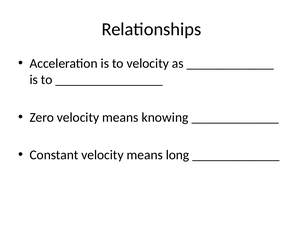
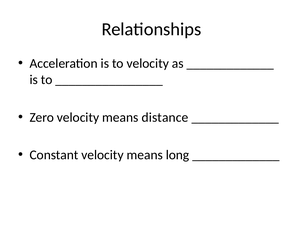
knowing: knowing -> distance
